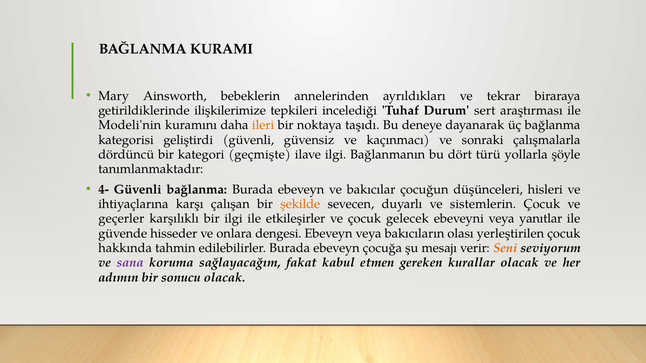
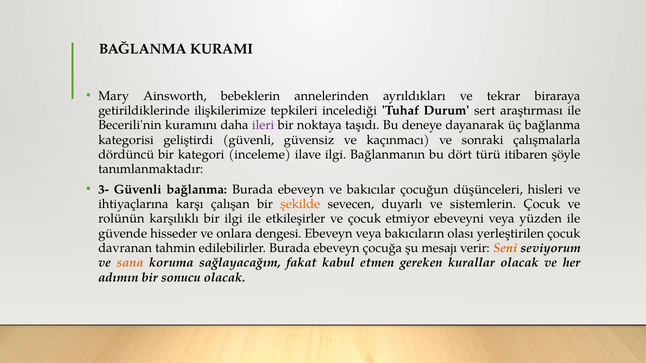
Modeli'nin: Modeli'nin -> Becerili'nin
ileri colour: orange -> purple
geçmişte: geçmişte -> inceleme
yollarla: yollarla -> itibaren
4-: 4- -> 3-
geçerler: geçerler -> rolünün
gelecek: gelecek -> etmiyor
yanıtlar: yanıtlar -> yüzden
hakkında: hakkında -> davranan
sana colour: purple -> orange
